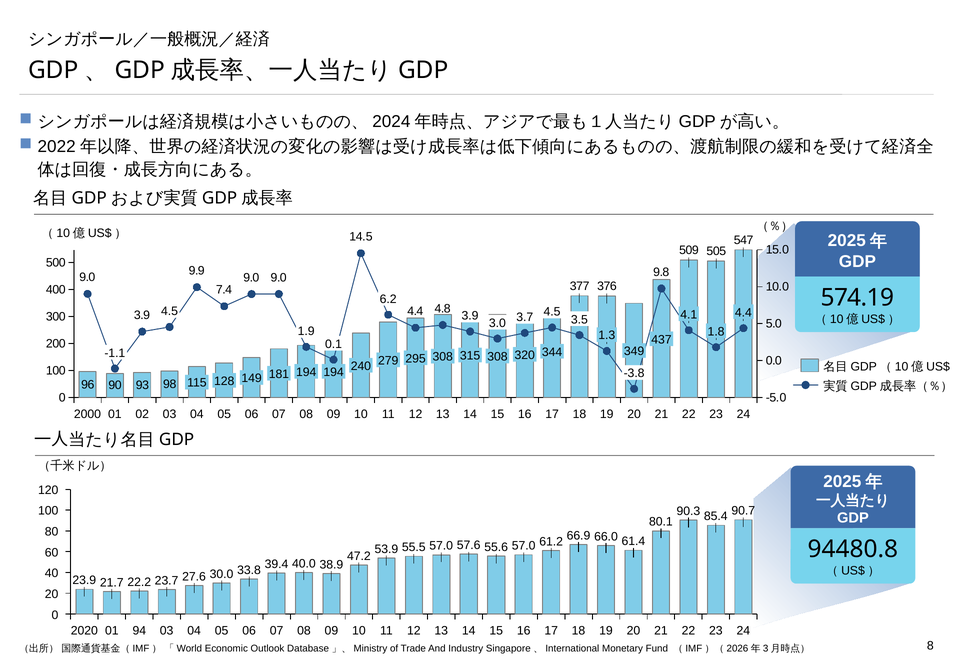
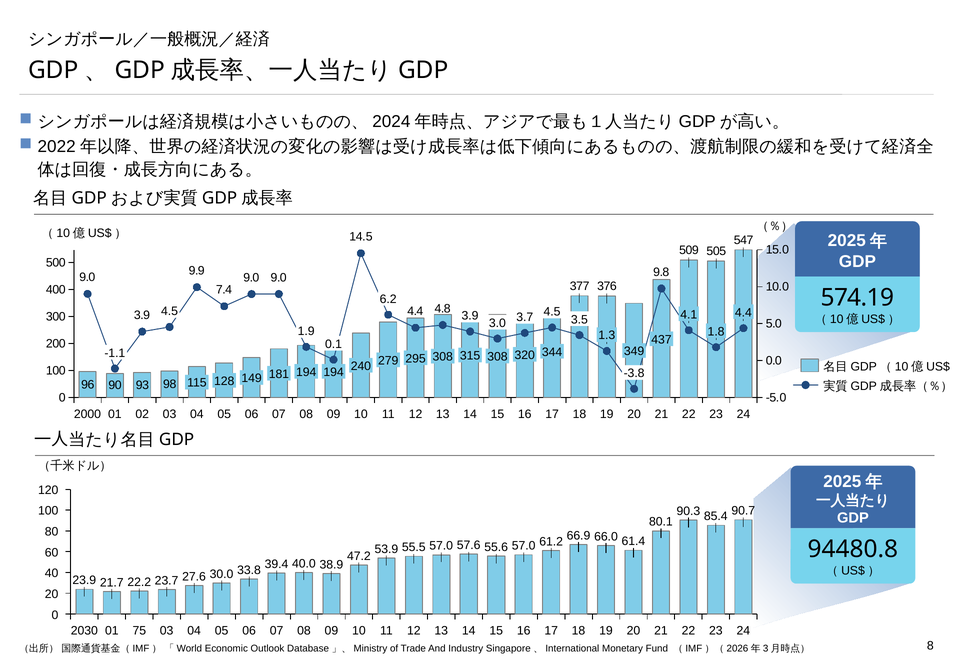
2020: 2020 -> 2030
94: 94 -> 75
